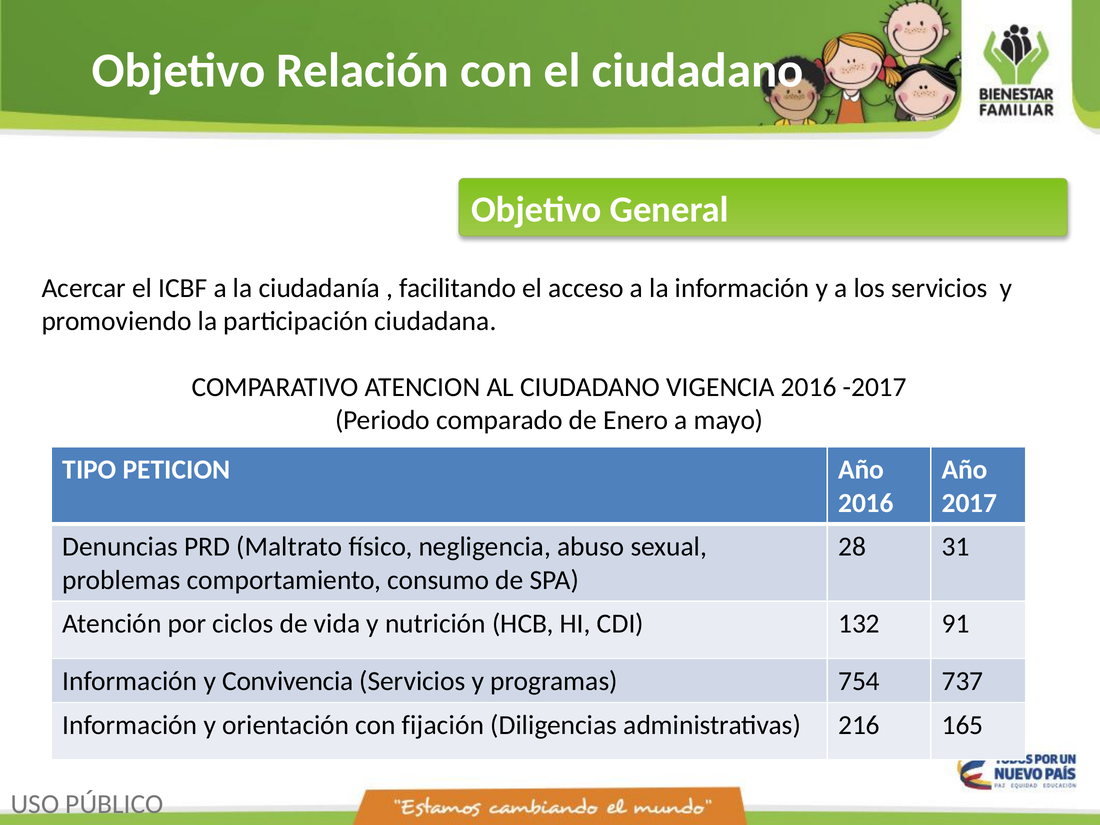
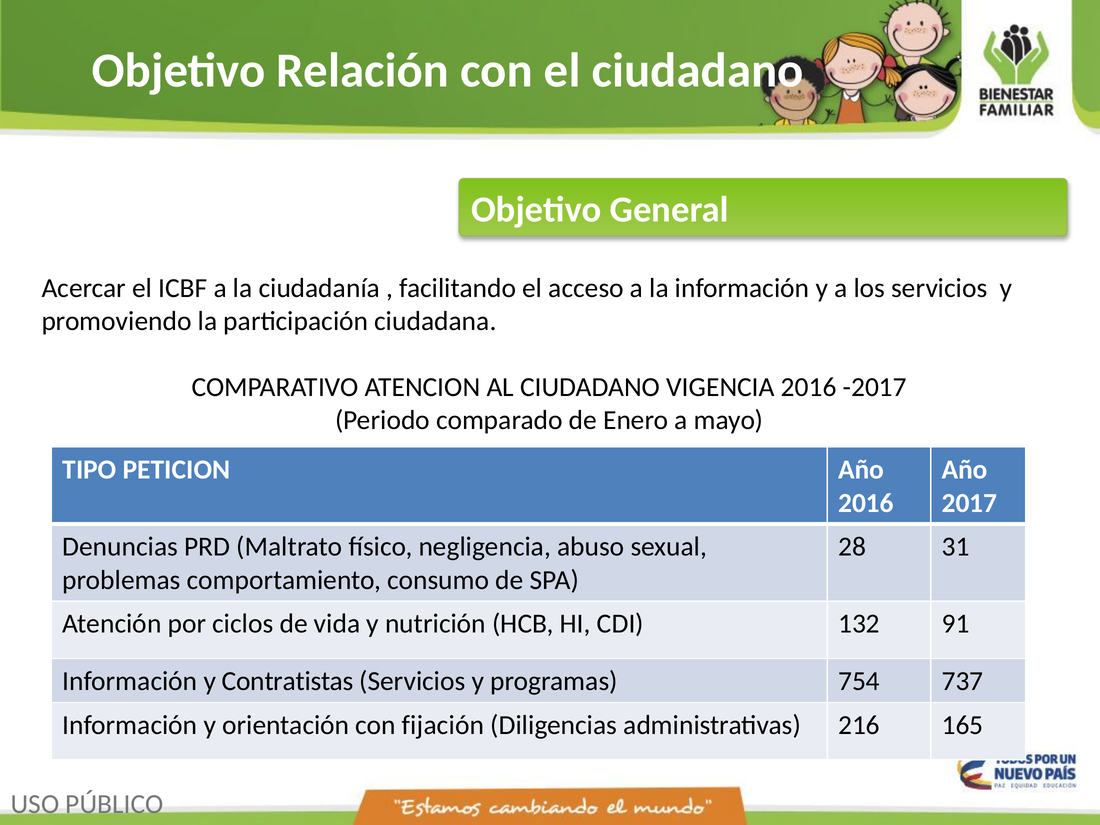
Convivencia: Convivencia -> Contratistas
